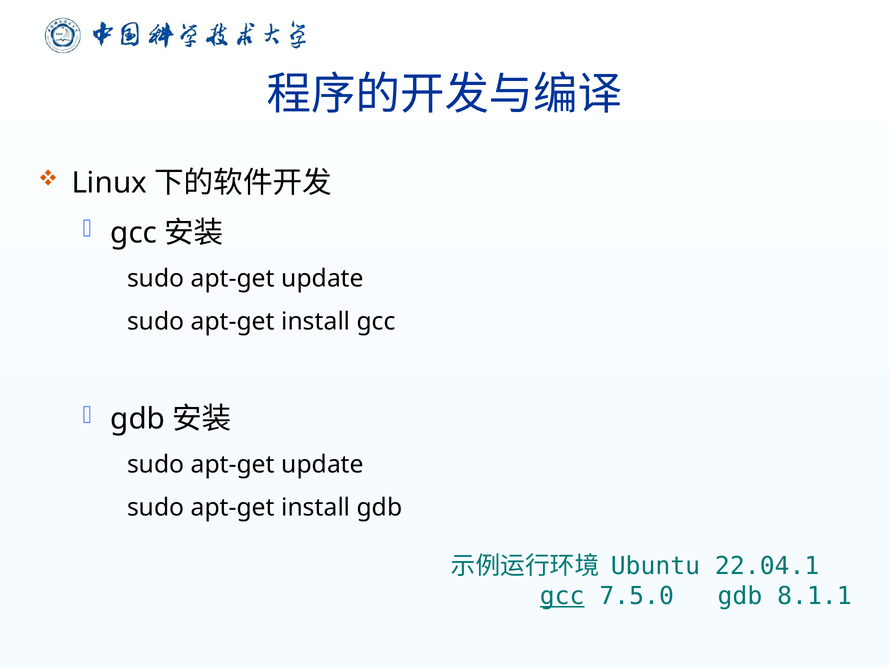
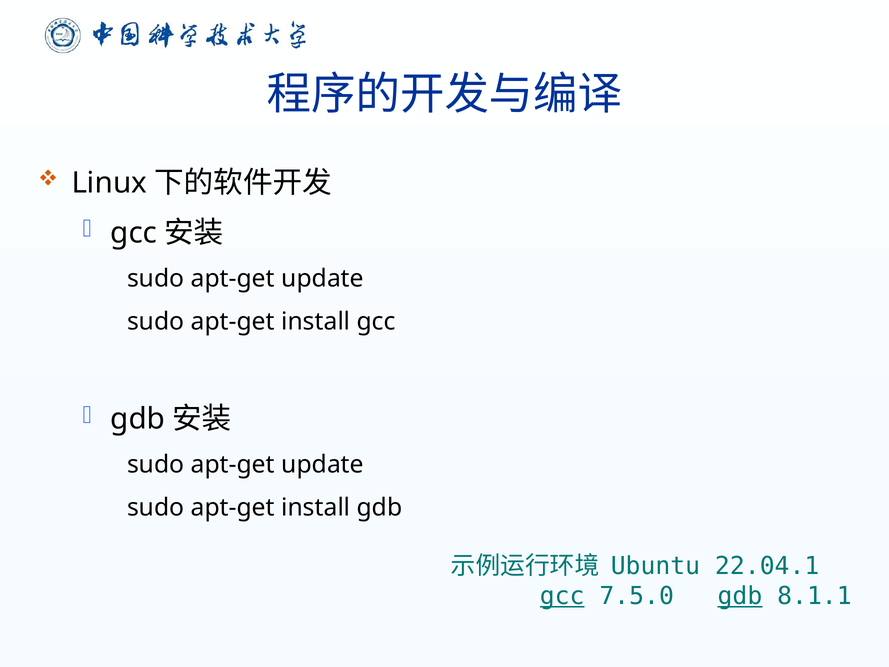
gdb at (740, 596) underline: none -> present
